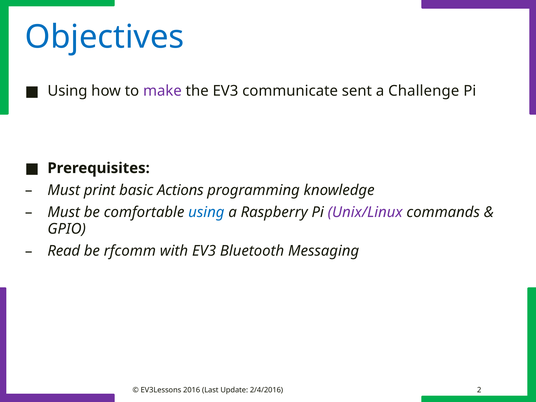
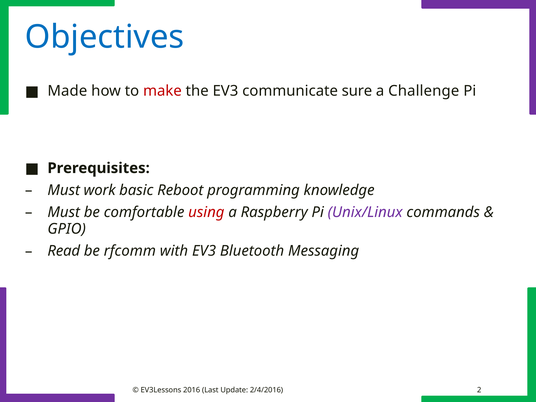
Using at (67, 91): Using -> Made
make colour: purple -> red
sent: sent -> sure
print: print -> work
Actions: Actions -> Reboot
using at (206, 212) colour: blue -> red
